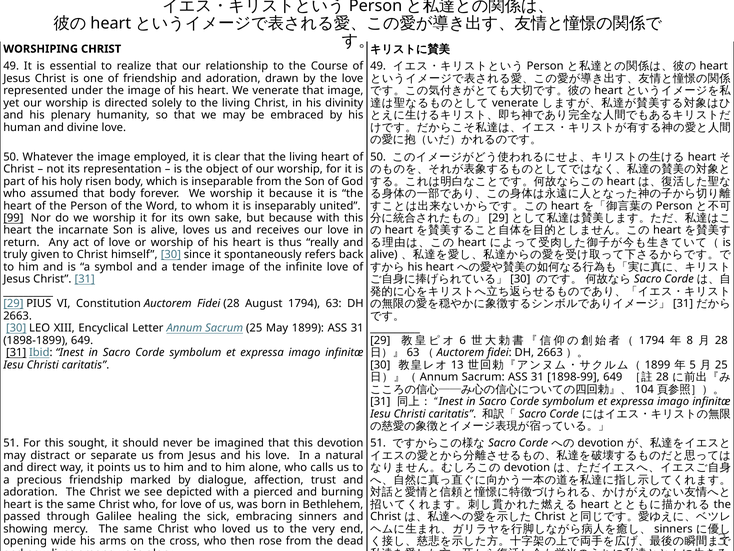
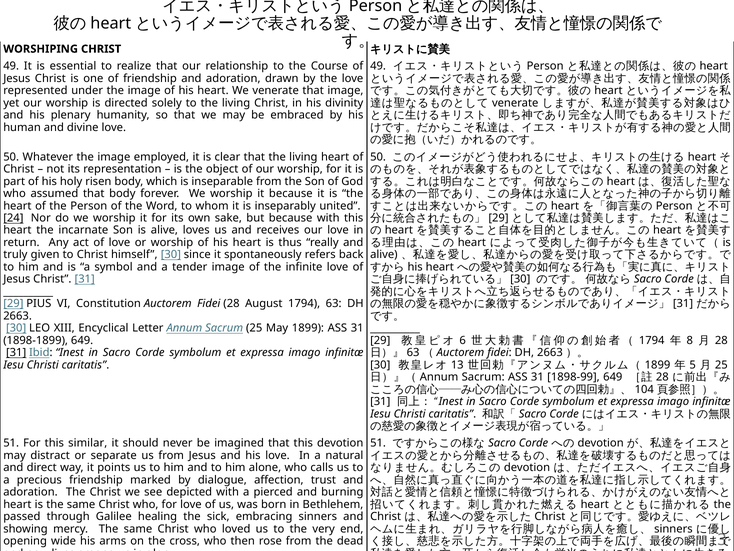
99: 99 -> 24
sought: sought -> similar
